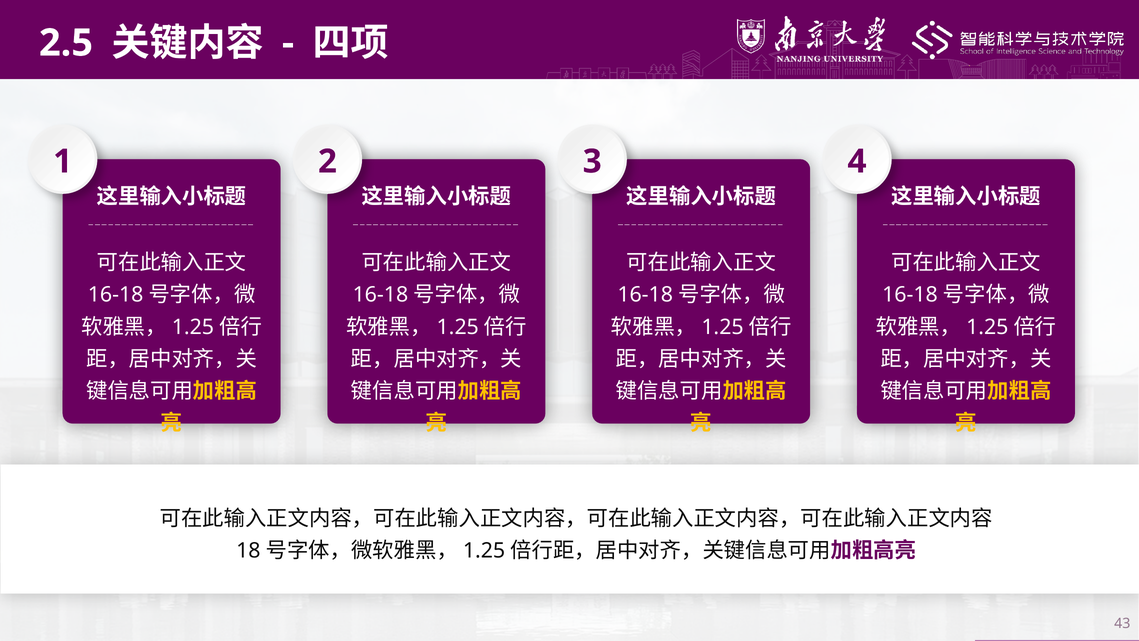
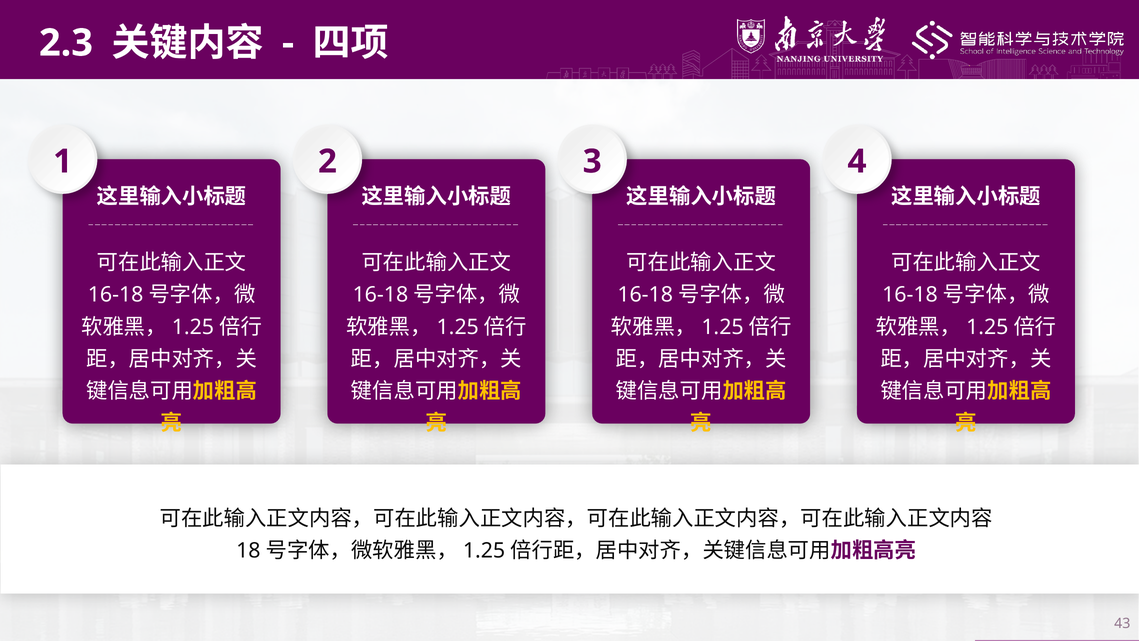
2.5: 2.5 -> 2.3
